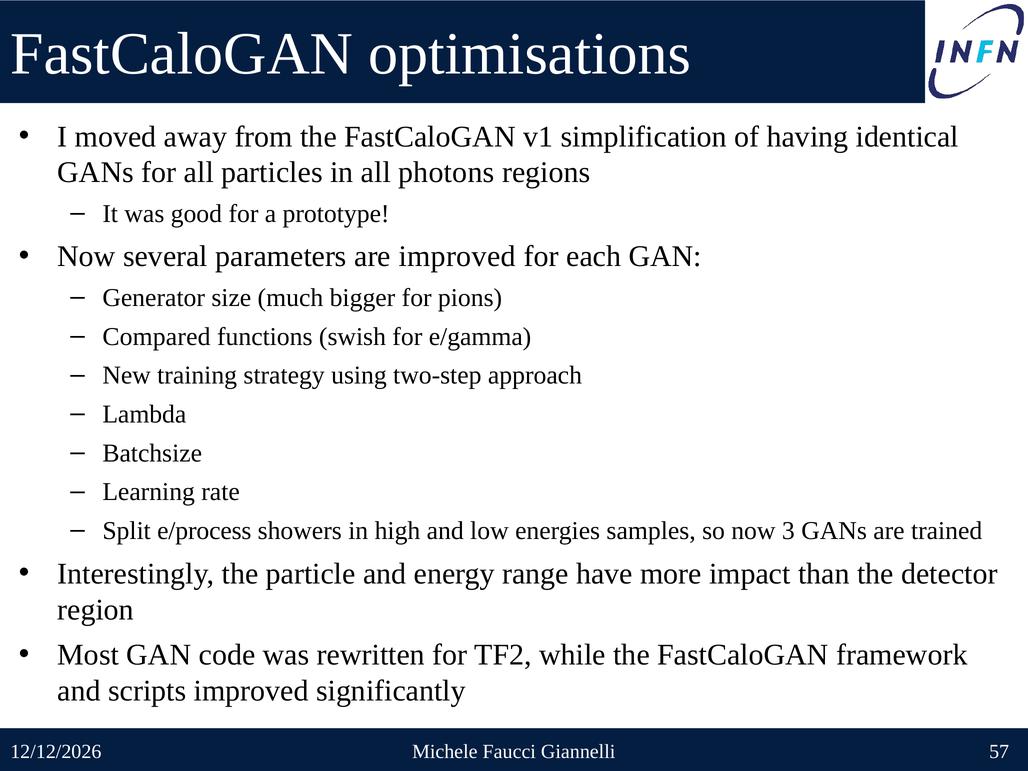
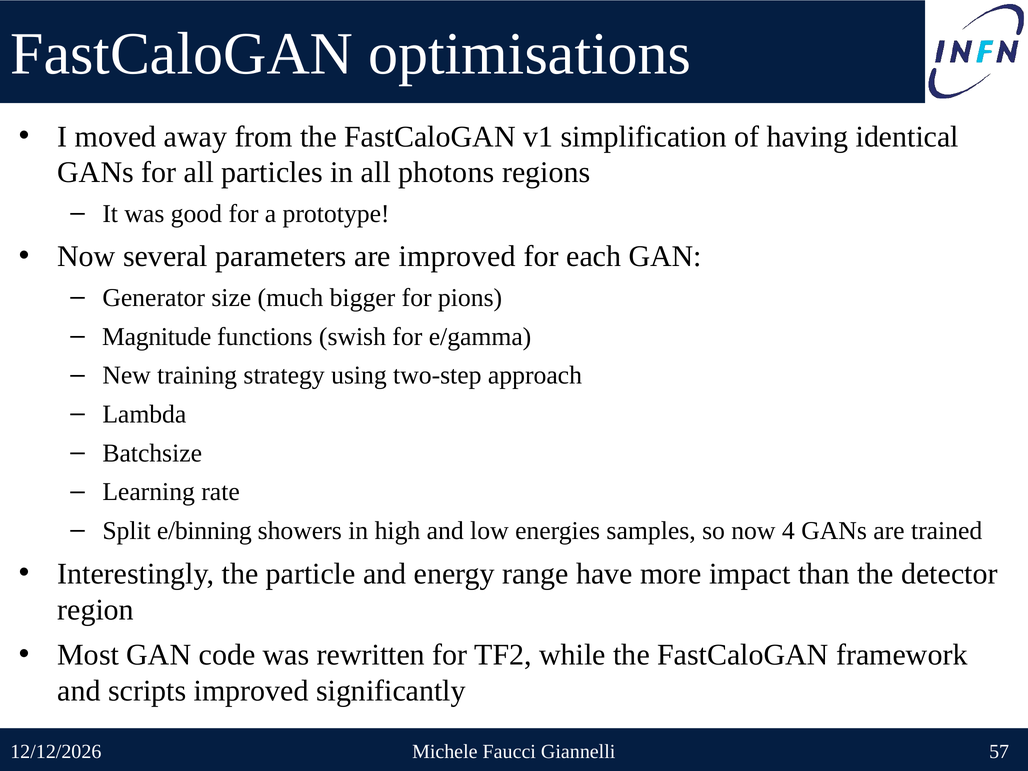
Compared: Compared -> Magnitude
e/process: e/process -> e/binning
3: 3 -> 4
